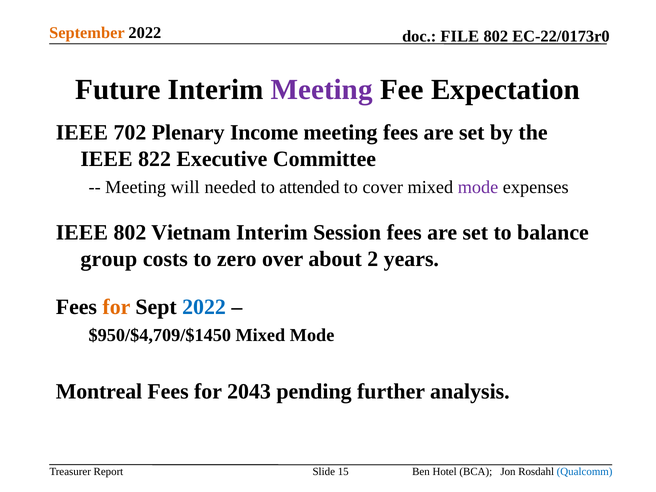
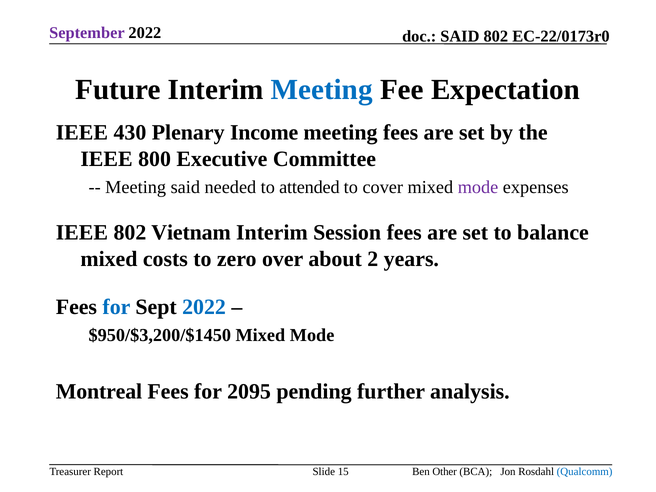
September colour: orange -> purple
FILE at (460, 36): FILE -> SAID
Meeting at (322, 89) colour: purple -> blue
702: 702 -> 430
822: 822 -> 800
Meeting will: will -> said
group at (109, 259): group -> mixed
for at (116, 307) colour: orange -> blue
$950/$4,709/$1450: $950/$4,709/$1450 -> $950/$3,200/$1450
2043: 2043 -> 2095
Hotel: Hotel -> Other
